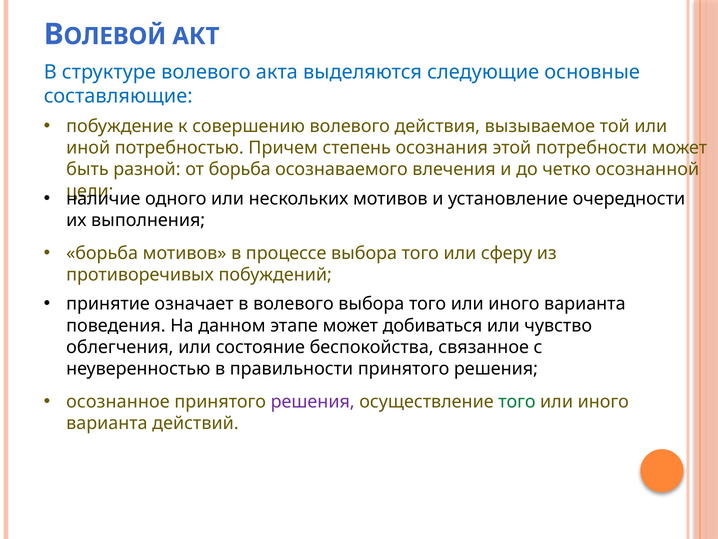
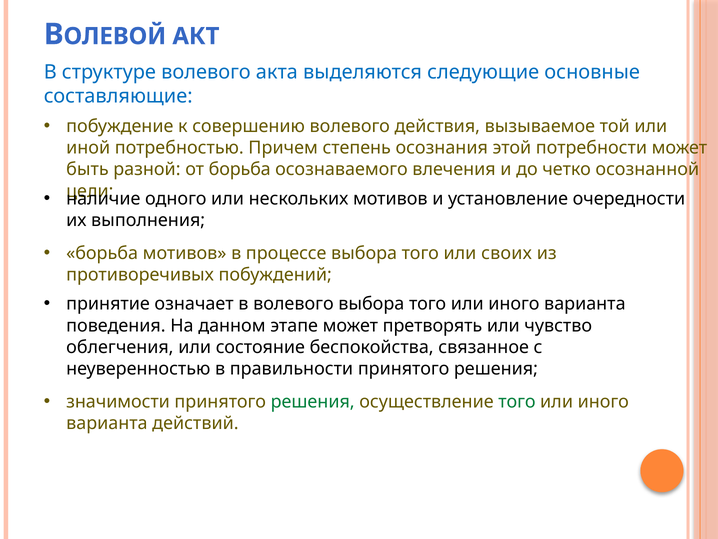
сферу: сферу -> своих
добиваться: добиваться -> претворять
осознанное: осознанное -> значимости
решения at (313, 401) colour: purple -> green
